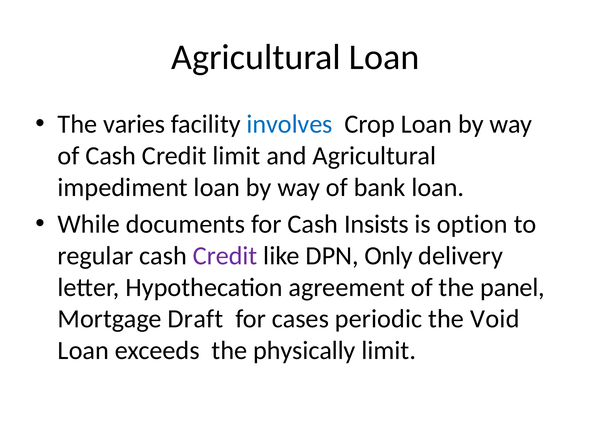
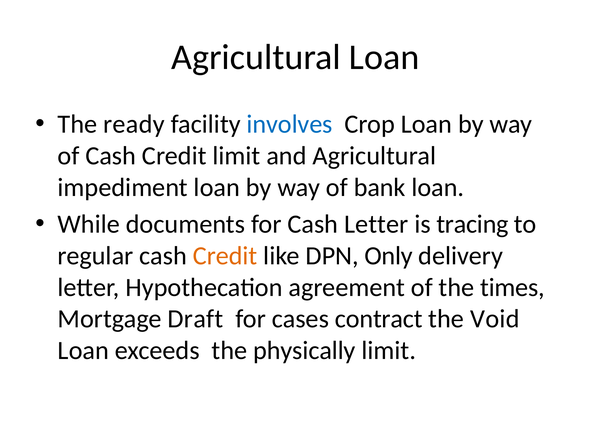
varies: varies -> ready
Cash Insists: Insists -> Letter
option: option -> tracing
Credit at (225, 255) colour: purple -> orange
panel: panel -> times
periodic: periodic -> contract
